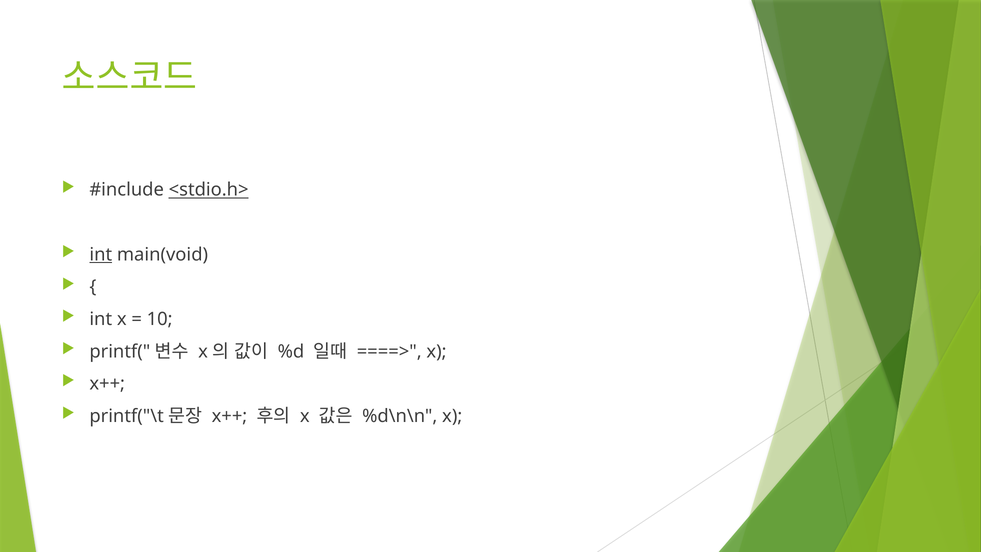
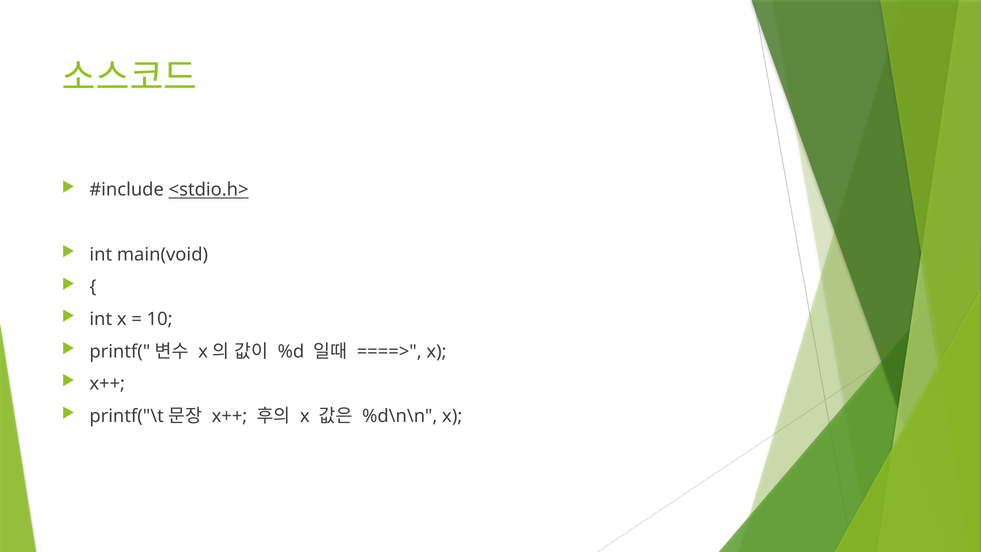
int at (101, 254) underline: present -> none
